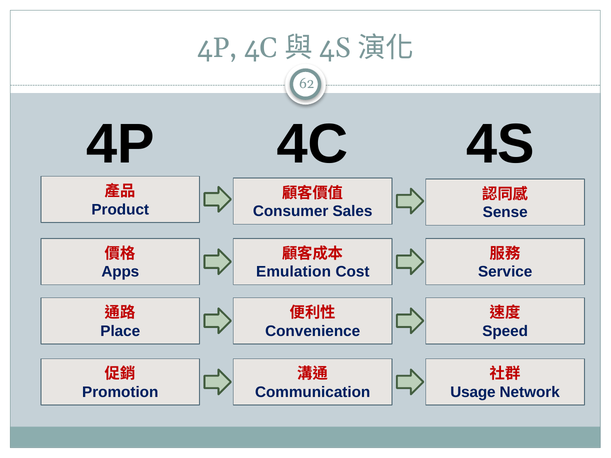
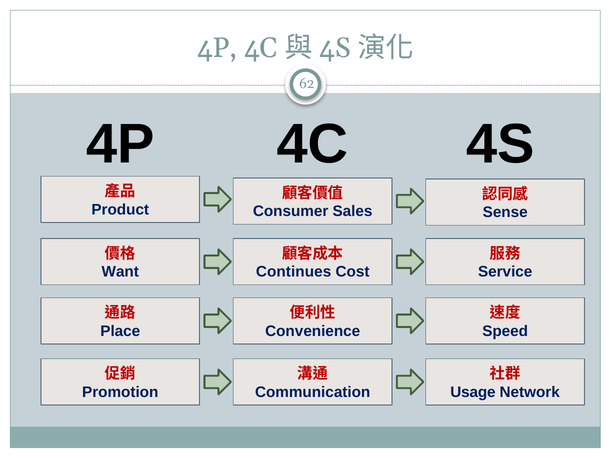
Apps: Apps -> Want
Emulation: Emulation -> Continues
